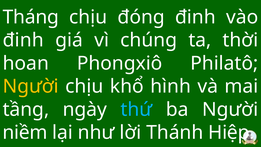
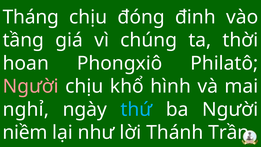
đinh at (23, 40): đinh -> tầng
Người at (31, 86) colour: yellow -> pink
tầng: tầng -> nghỉ
Hiệp: Hiệp -> Trần
